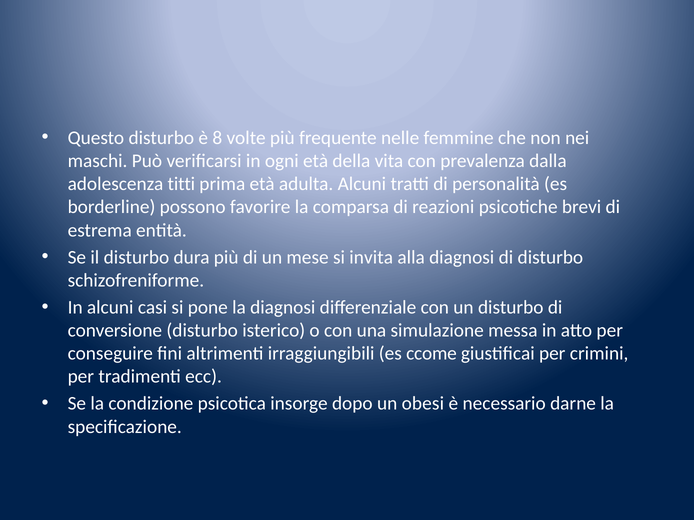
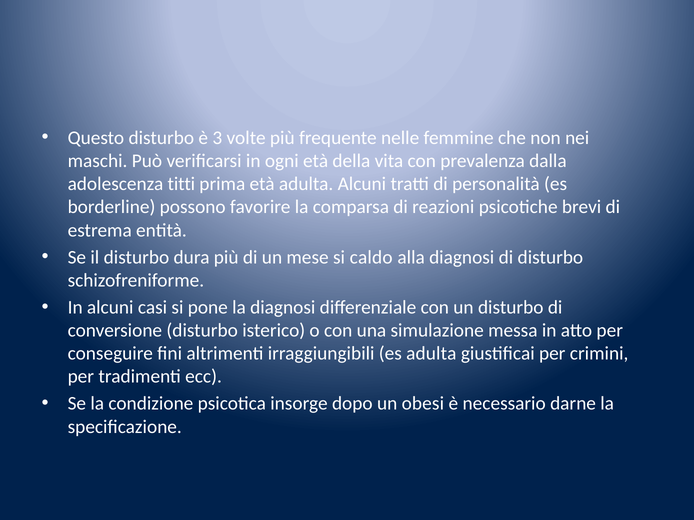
8: 8 -> 3
invita: invita -> caldo
es ccome: ccome -> adulta
